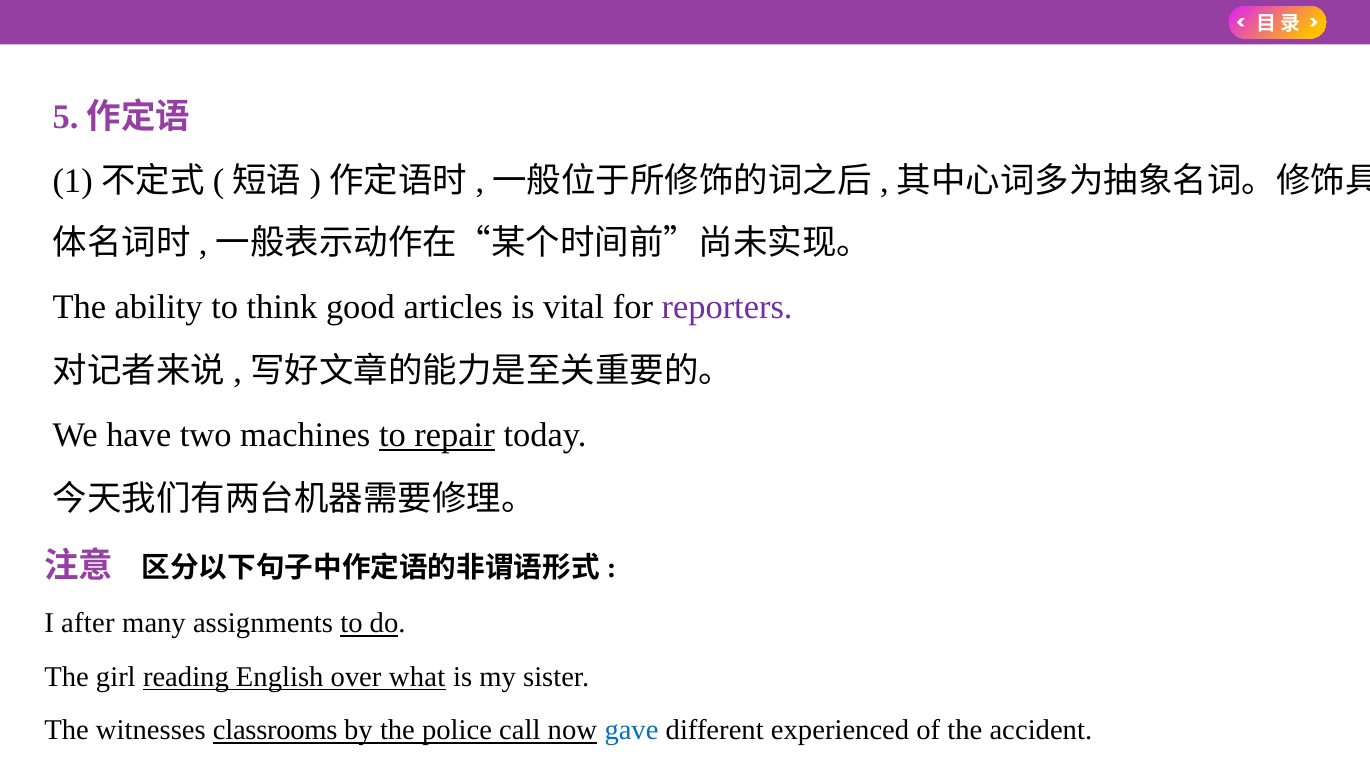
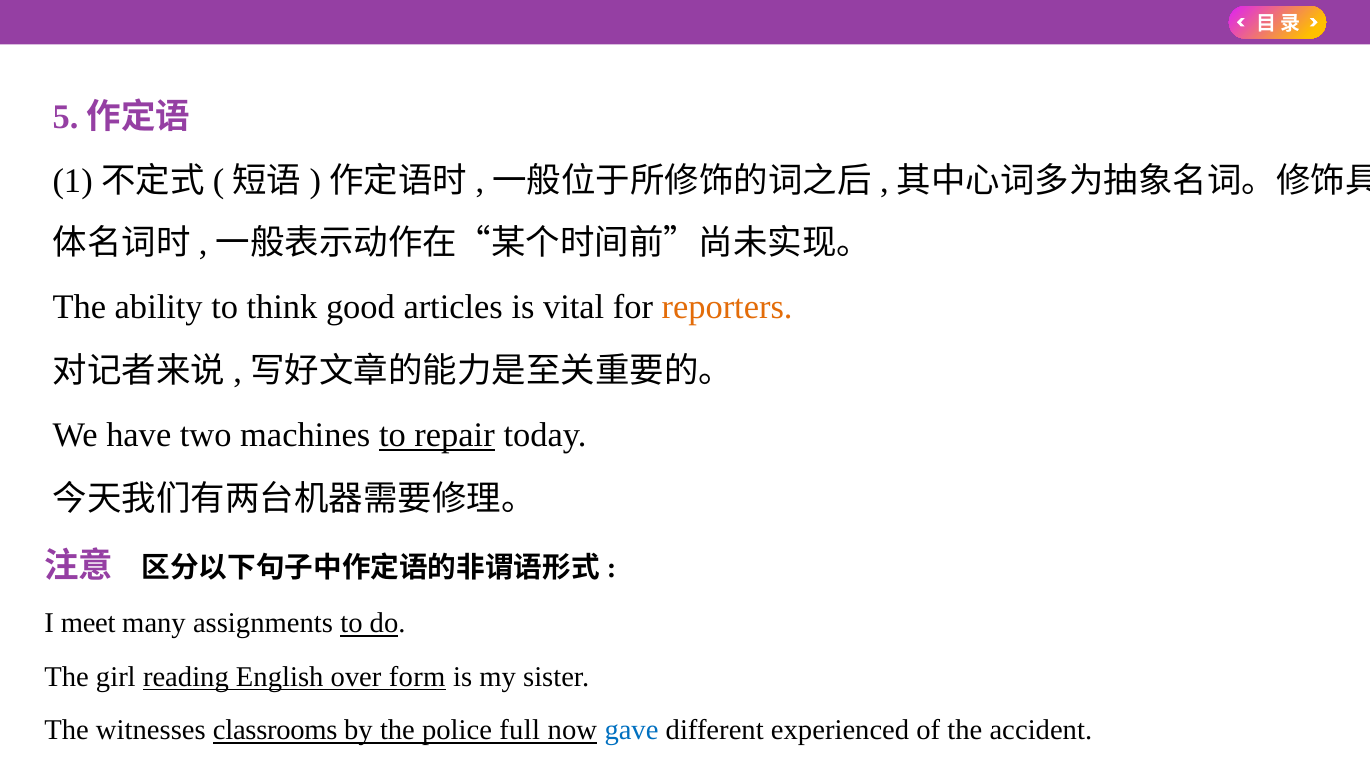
reporters colour: purple -> orange
after: after -> meet
what: what -> form
call: call -> full
